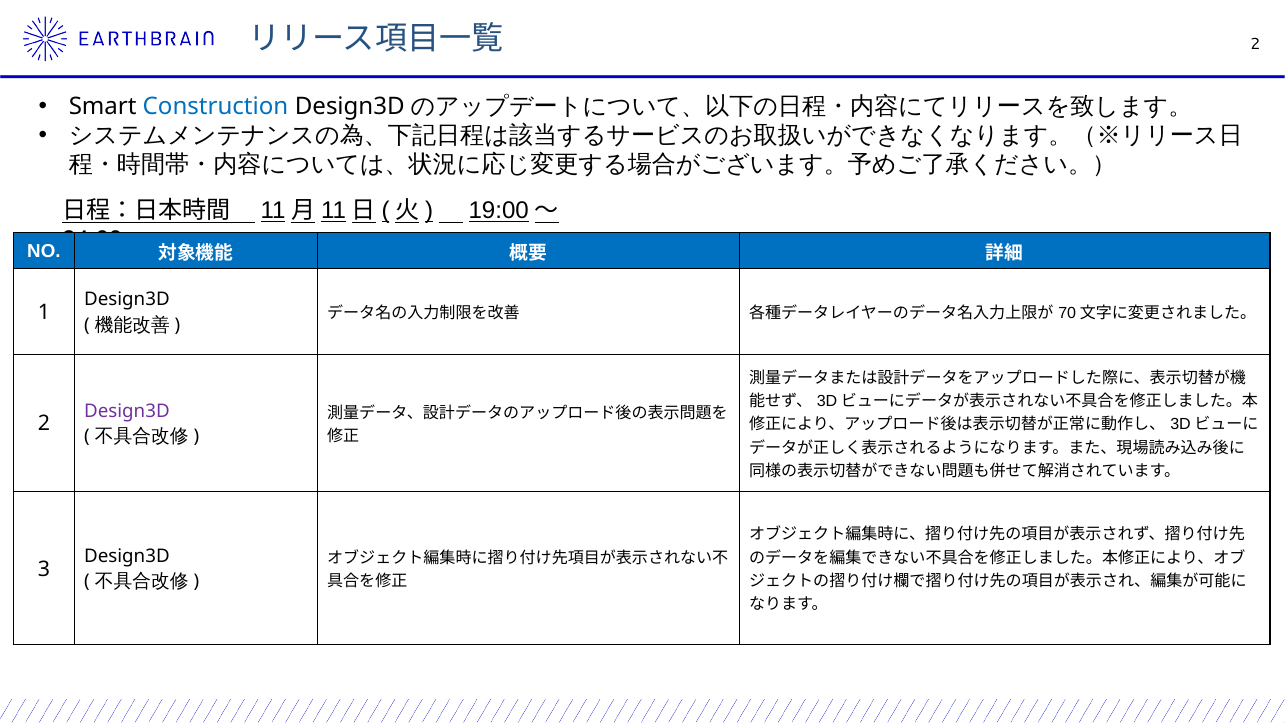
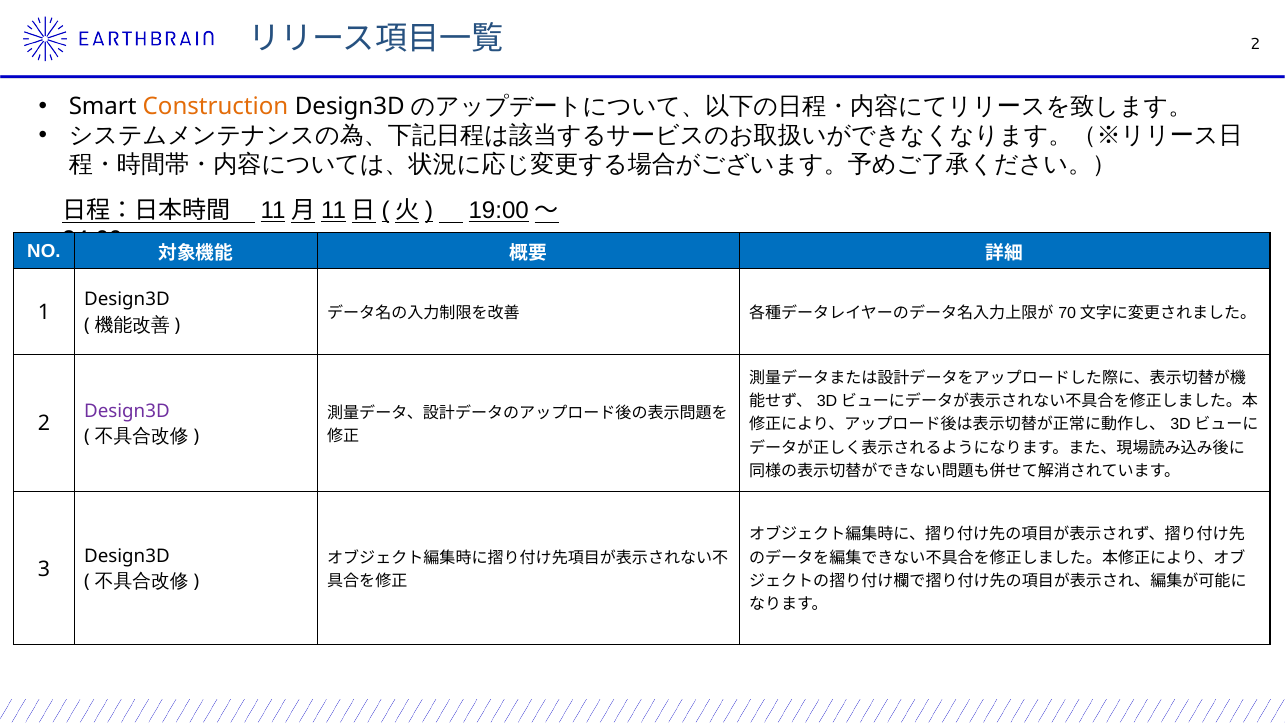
Construction colour: blue -> orange
